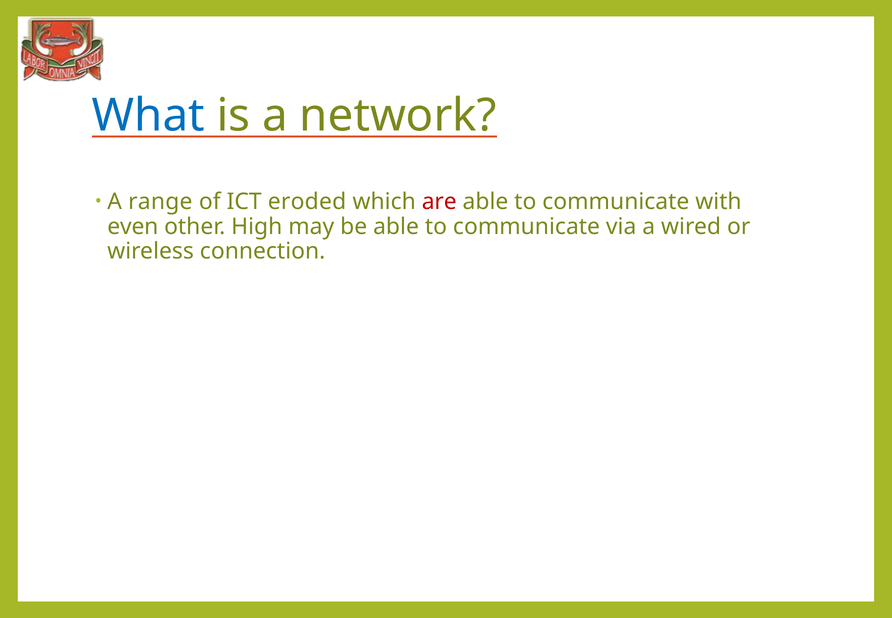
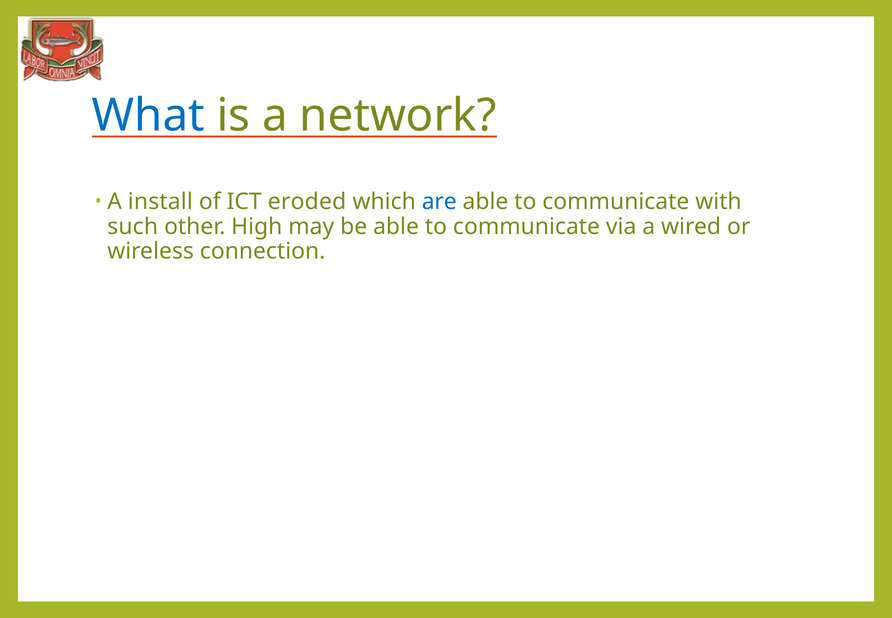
range: range -> install
are colour: red -> blue
even: even -> such
